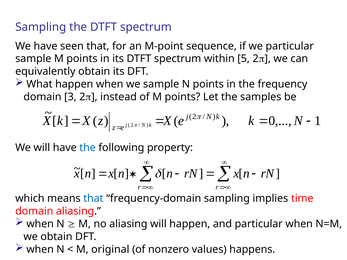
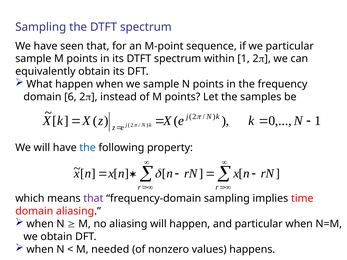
within 5: 5 -> 1
3: 3 -> 6
that at (93, 199) colour: blue -> purple
original: original -> needed
